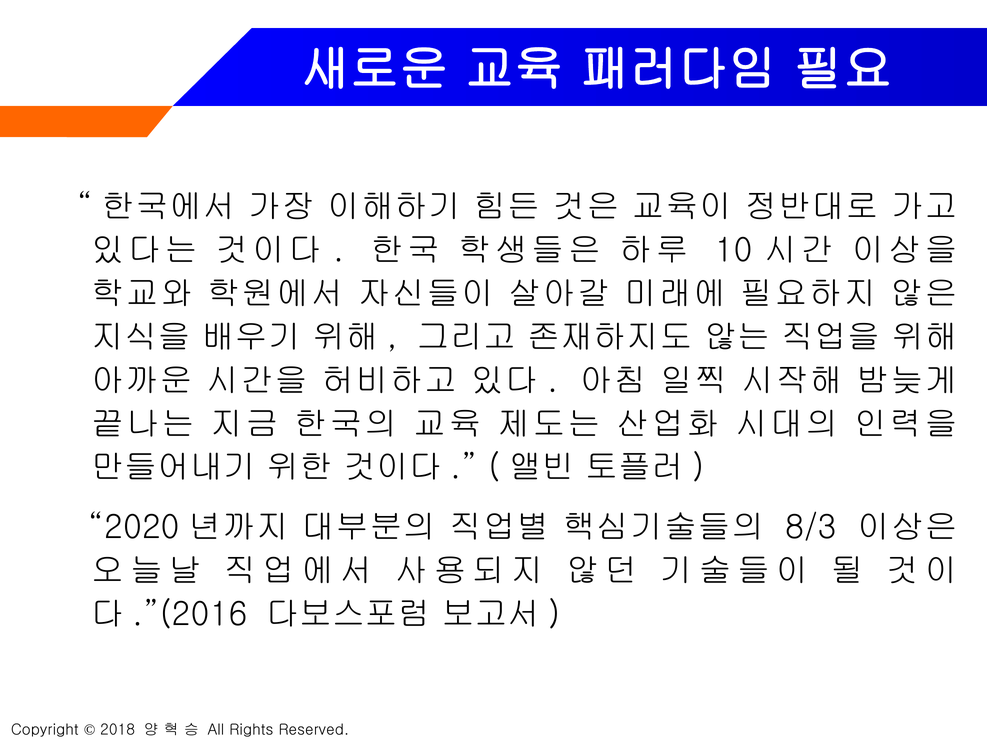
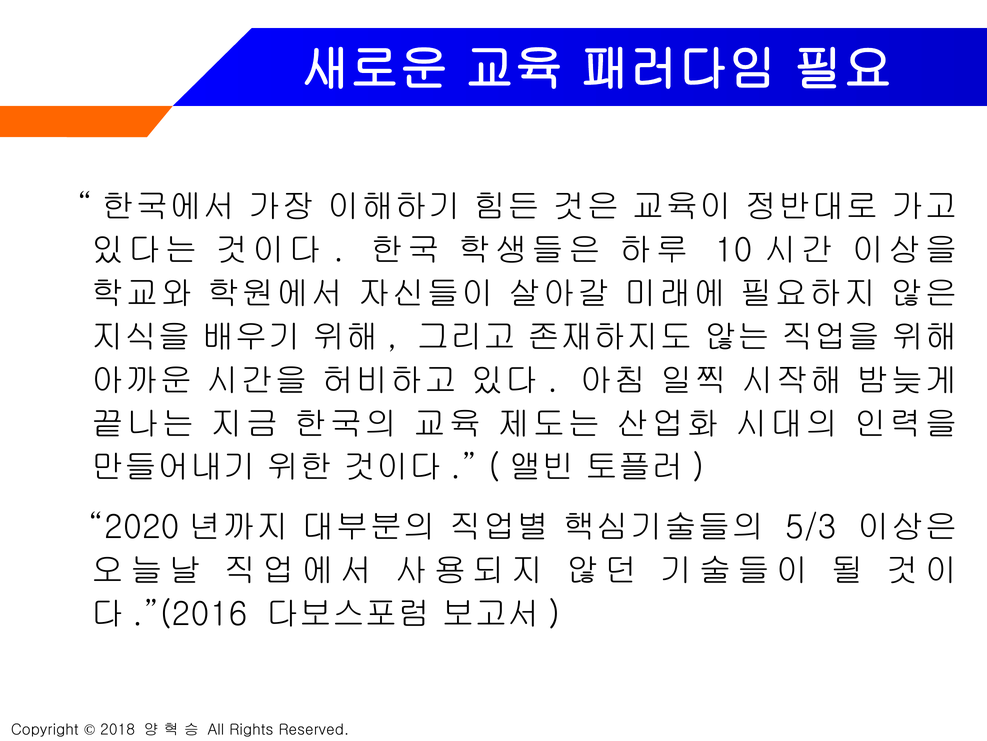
8/3: 8/3 -> 5/3
